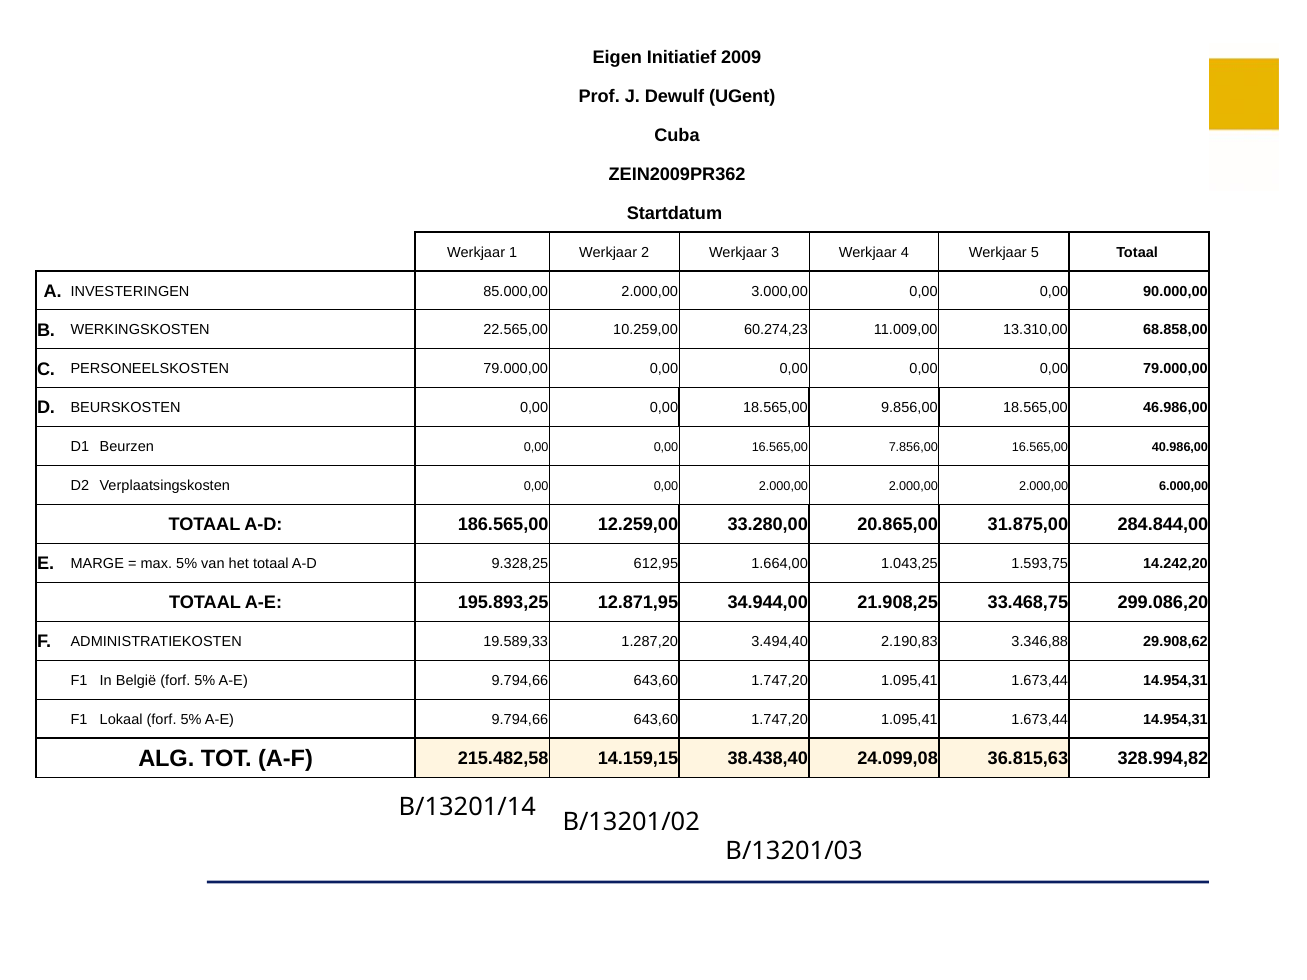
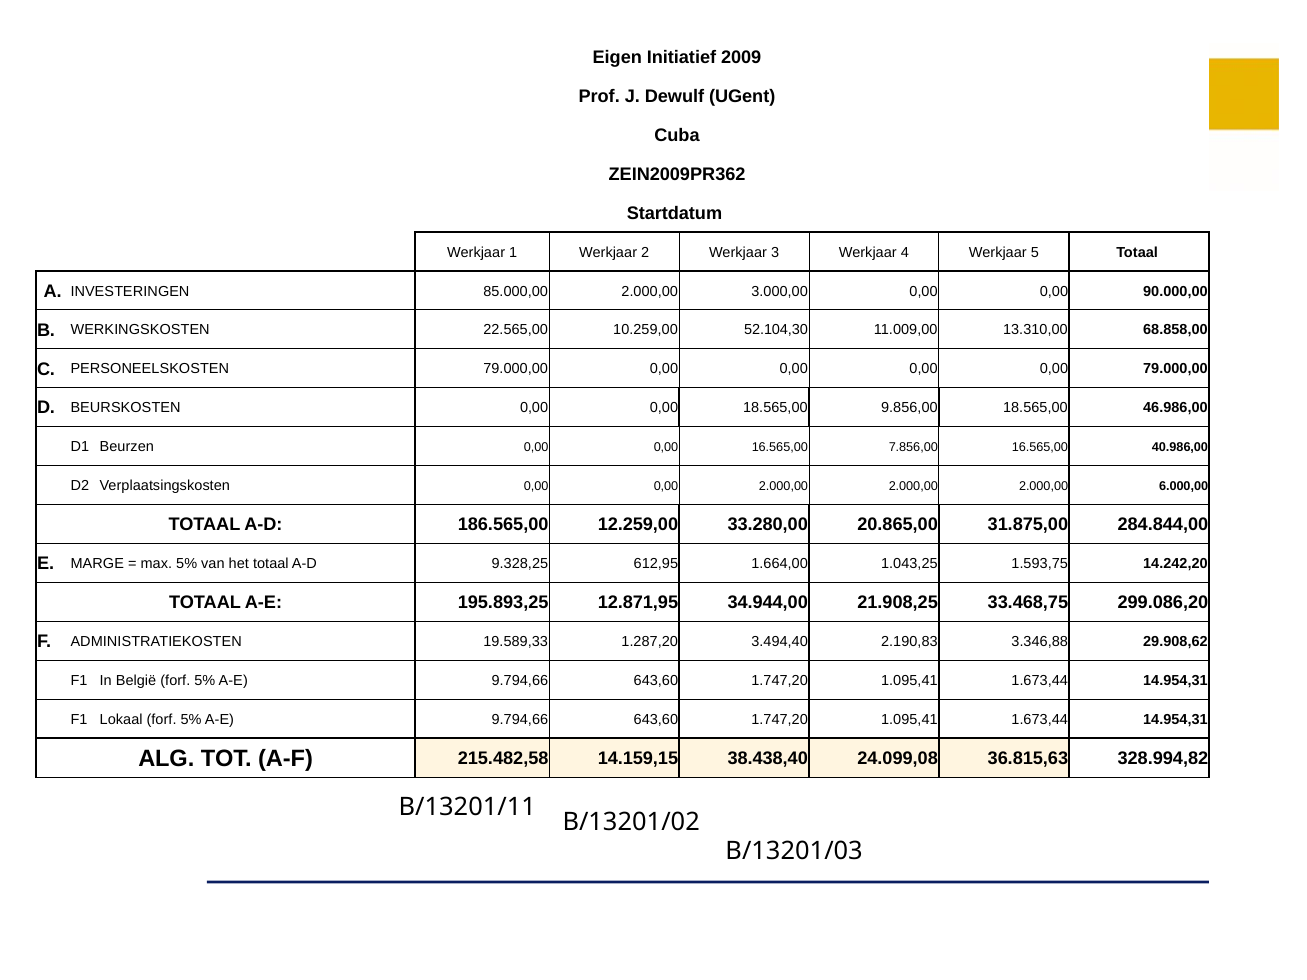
60.274,23: 60.274,23 -> 52.104,30
B/13201/14: B/13201/14 -> B/13201/11
